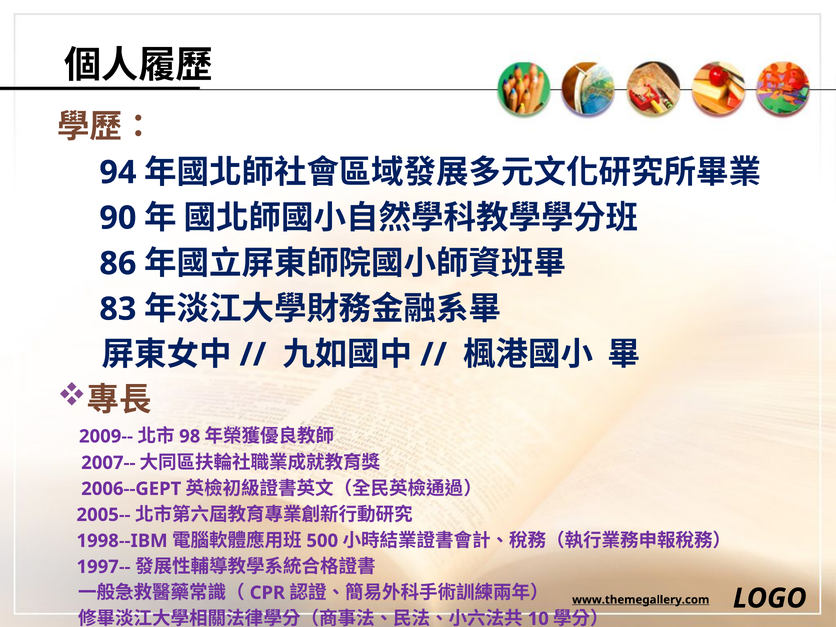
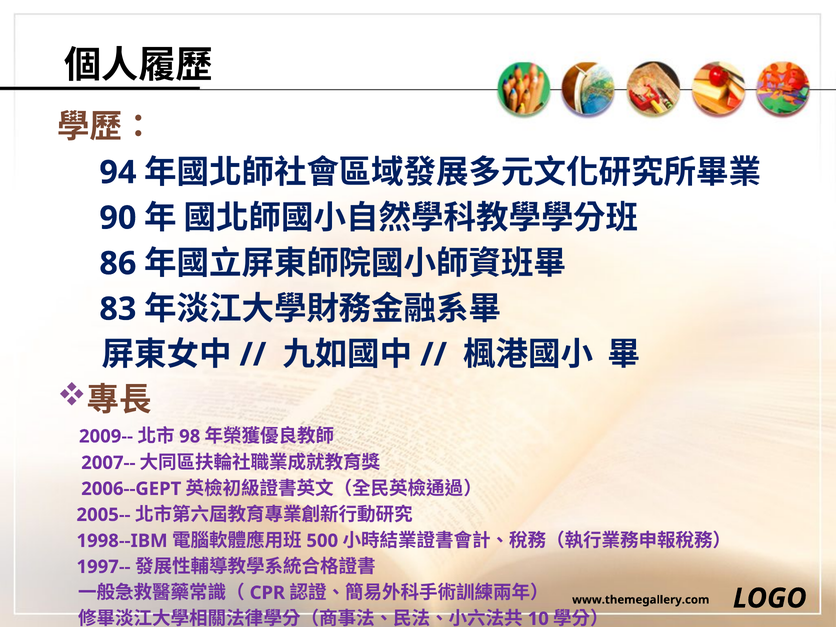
www.themegallery.com underline: present -> none
